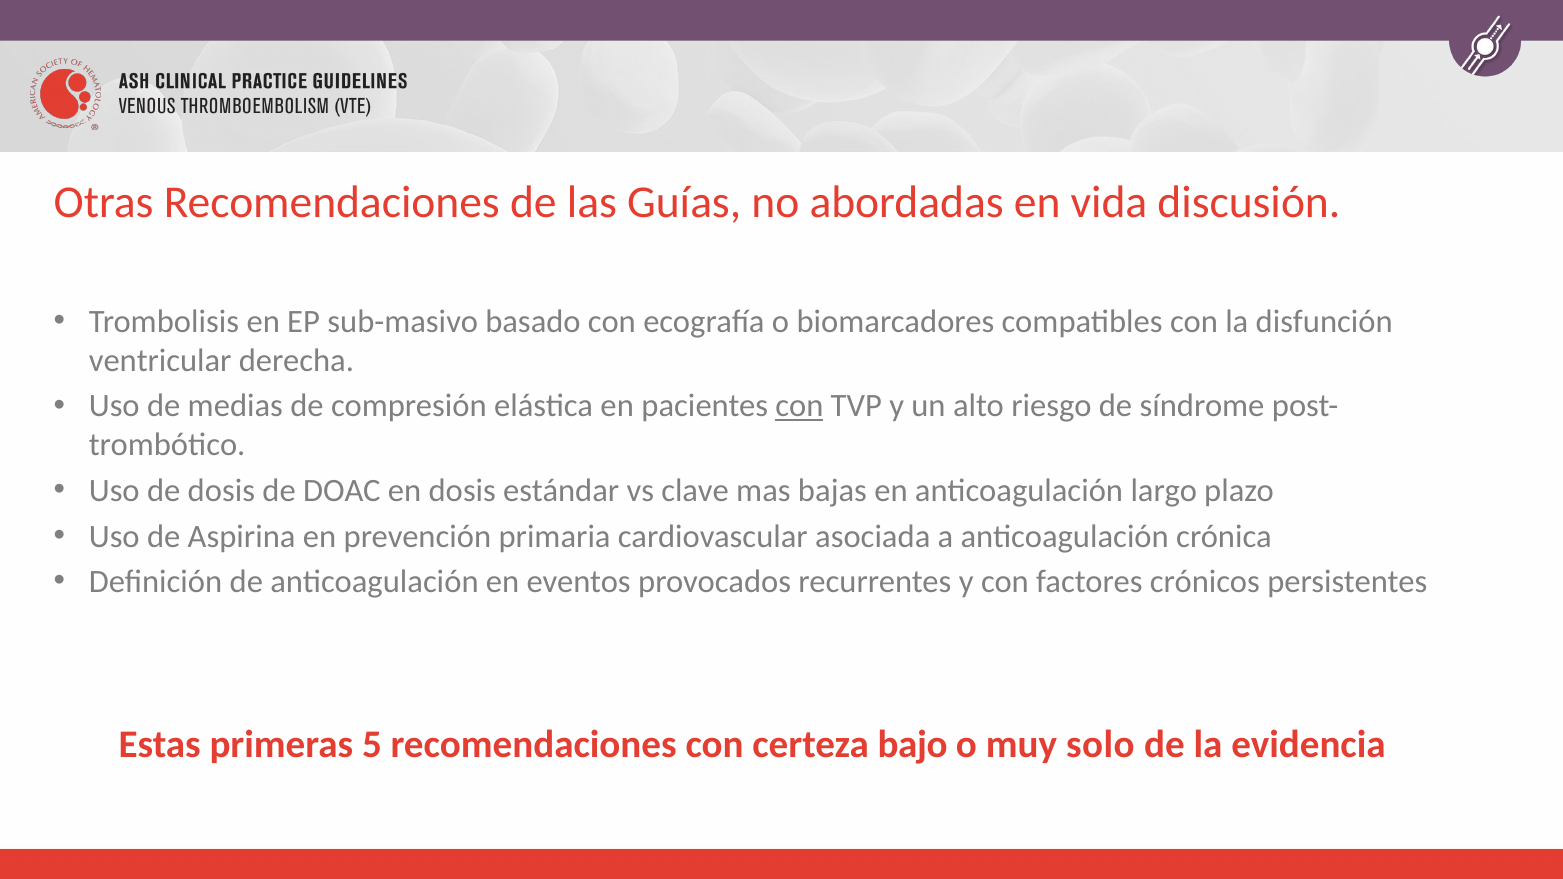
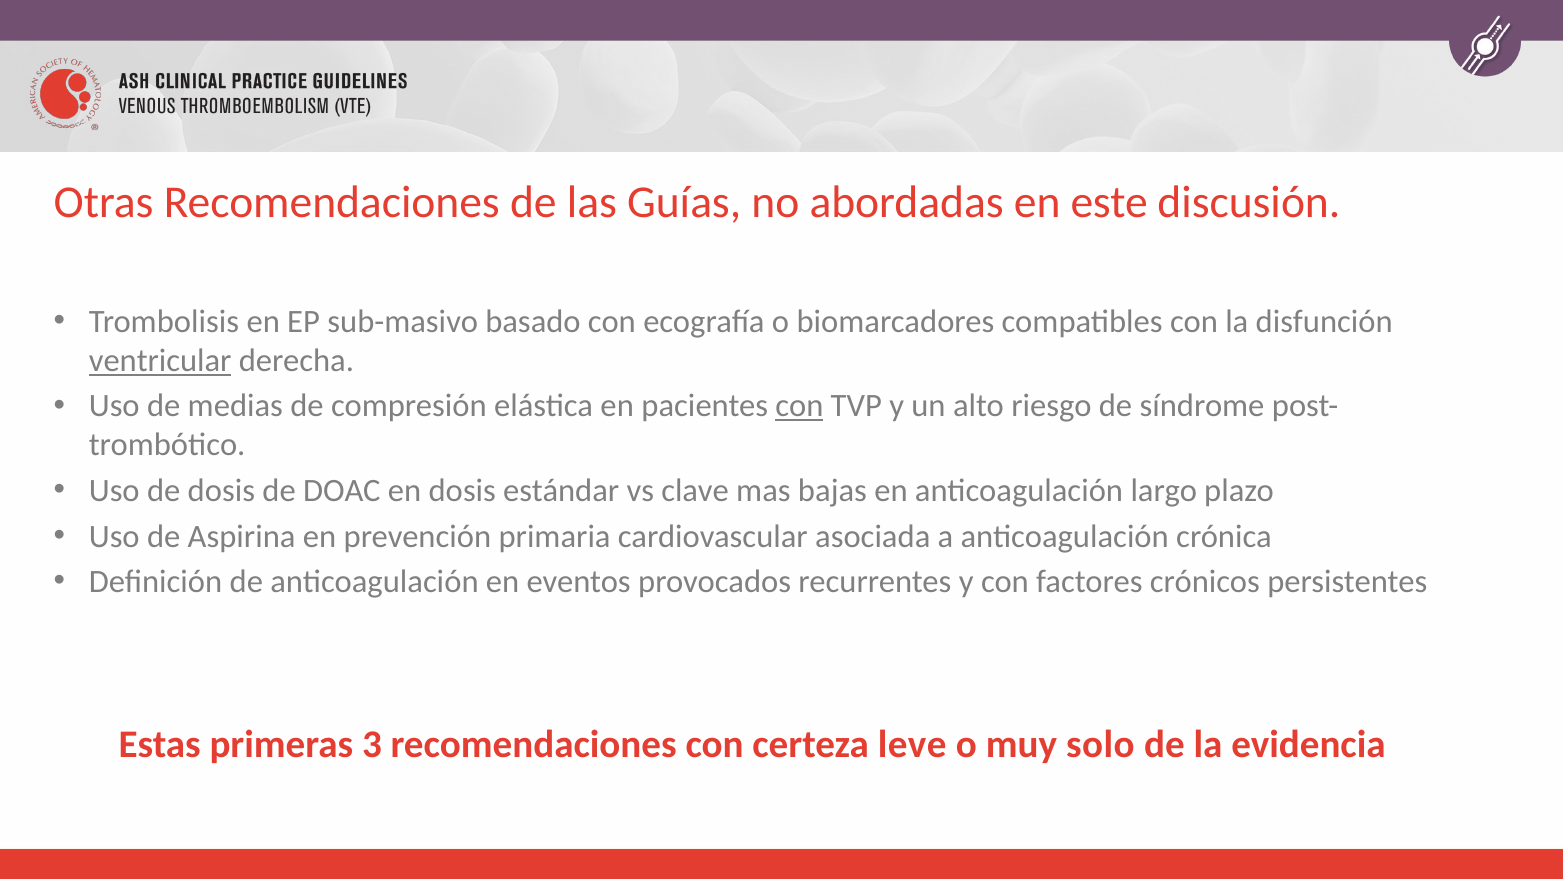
vida: vida -> este
ventricular underline: none -> present
5: 5 -> 3
bajo: bajo -> leve
